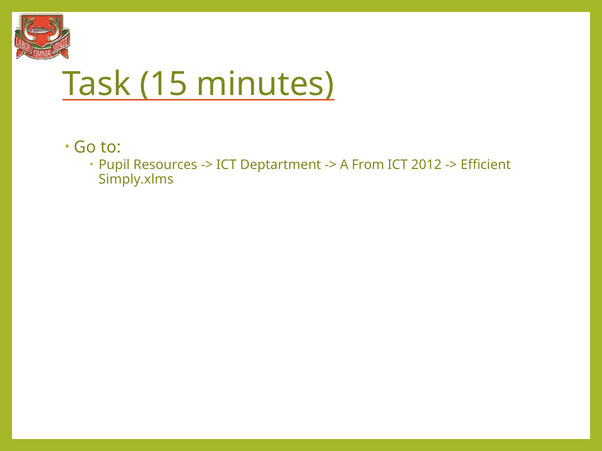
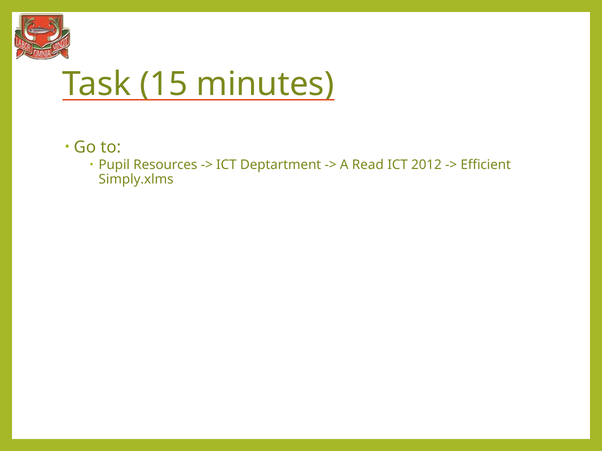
From: From -> Read
